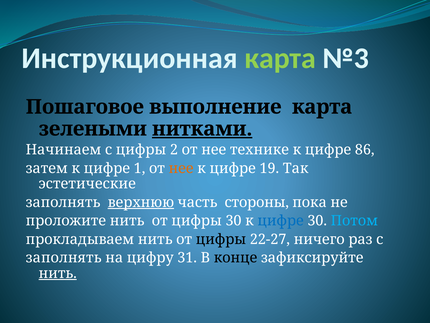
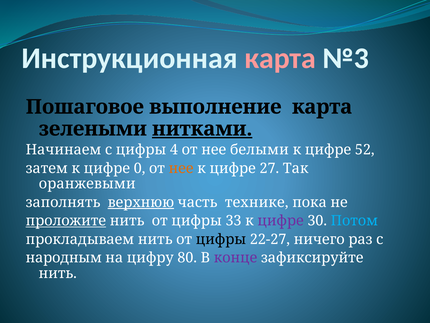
карта at (280, 58) colour: light green -> pink
2: 2 -> 4
технике: технике -> белыми
86: 86 -> 52
1: 1 -> 0
19: 19 -> 27
эстетические: эстетические -> оранжевыми
стороны: стороны -> технике
проложите underline: none -> present
цифры 30: 30 -> 33
цифре at (281, 221) colour: blue -> purple
заполнять at (64, 258): заполнять -> народным
31: 31 -> 80
конце colour: black -> purple
нить at (58, 273) underline: present -> none
